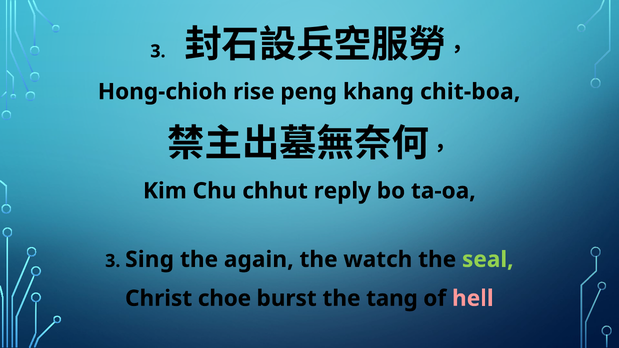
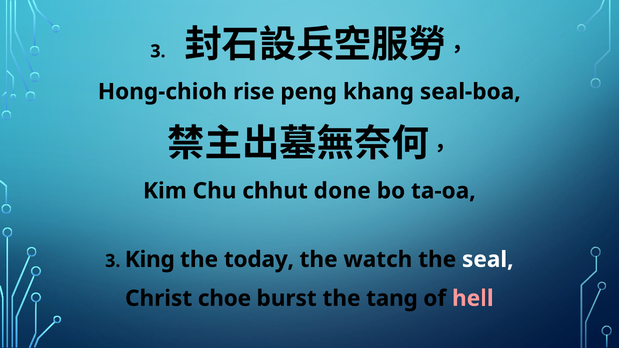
chit-boa: chit-boa -> seal-boa
reply: reply -> done
Sing: Sing -> King
again: again -> today
seal colour: light green -> white
